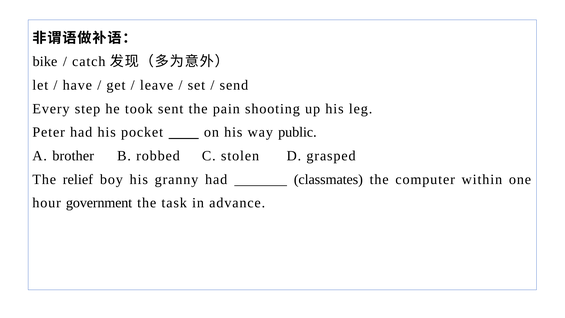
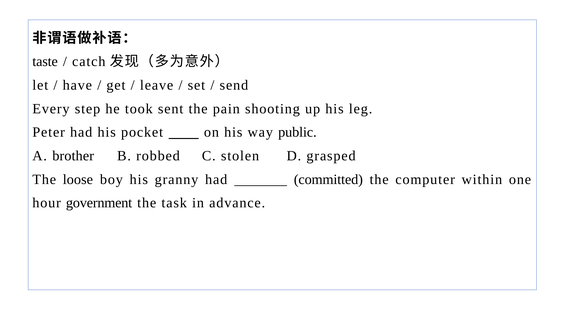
bike: bike -> taste
relief: relief -> loose
classmates: classmates -> committed
